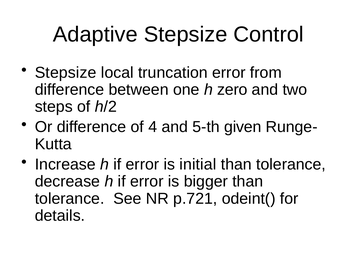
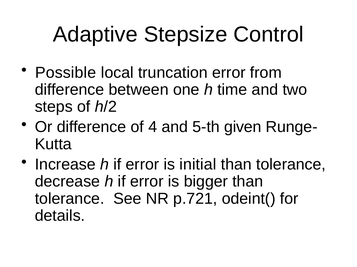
Stepsize at (66, 73): Stepsize -> Possible
zero: zero -> time
